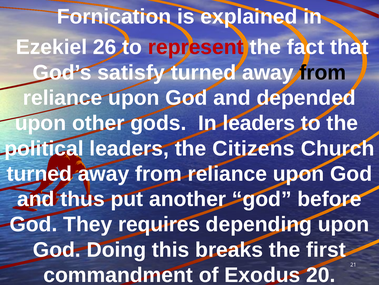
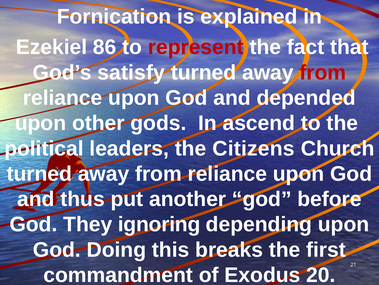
26: 26 -> 86
from at (323, 72) colour: black -> red
In leaders: leaders -> ascend
requires: requires -> ignoring
